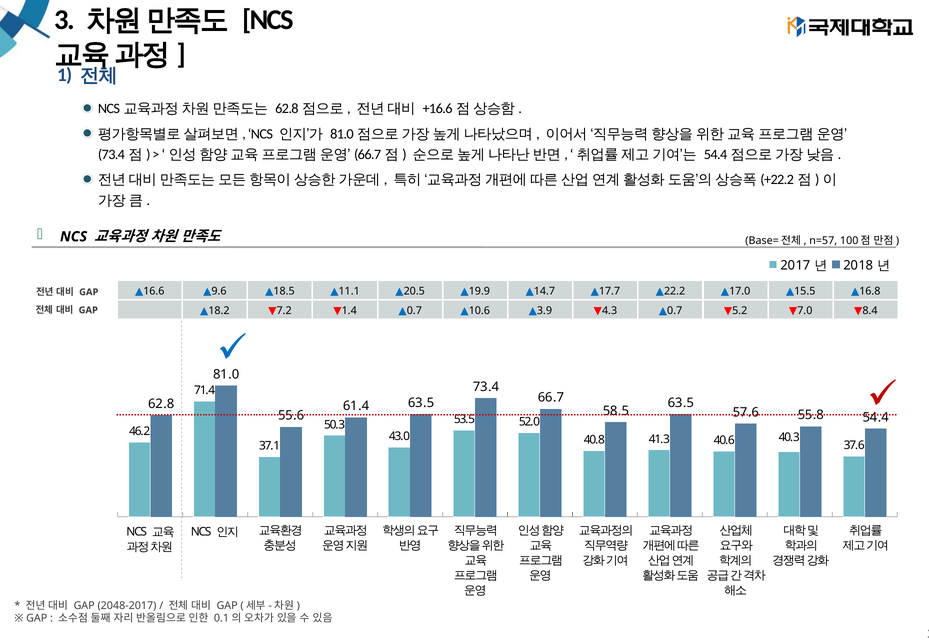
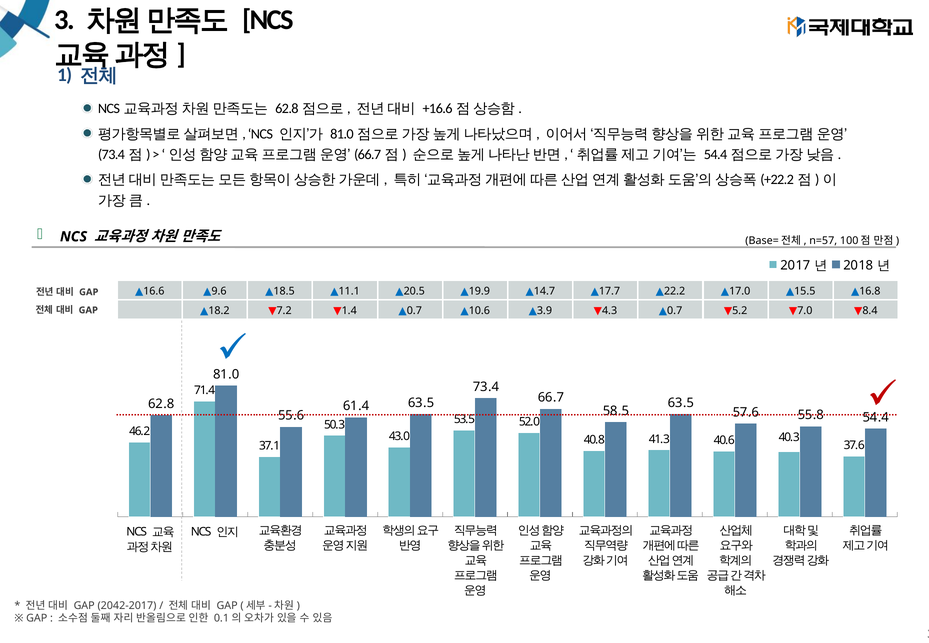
2048-2017: 2048-2017 -> 2042-2017
